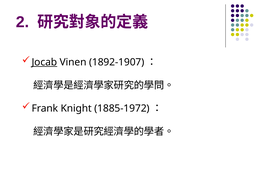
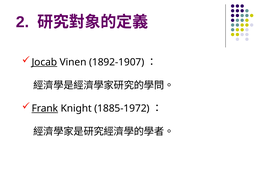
Frank underline: none -> present
